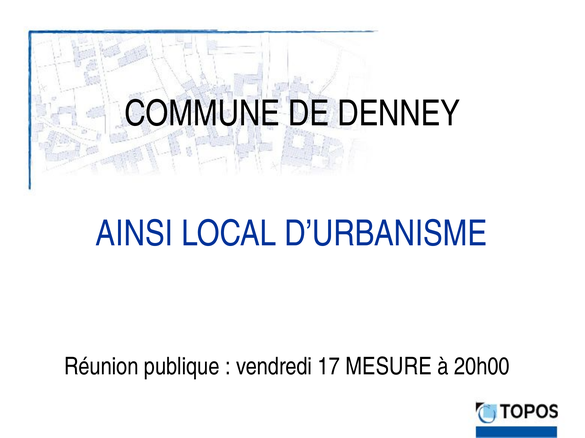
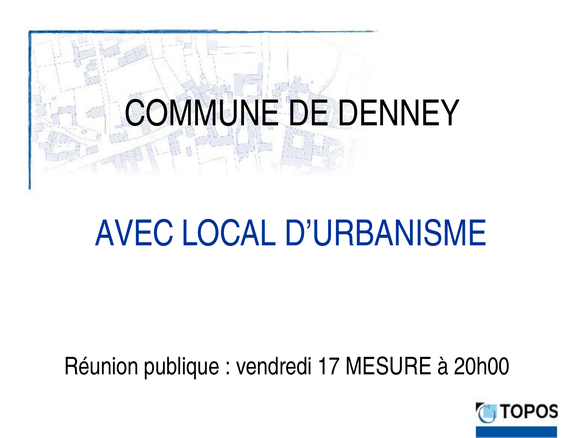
AINSI: AINSI -> AVEC
